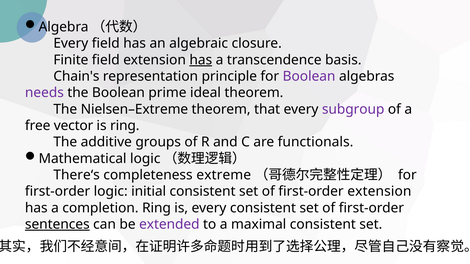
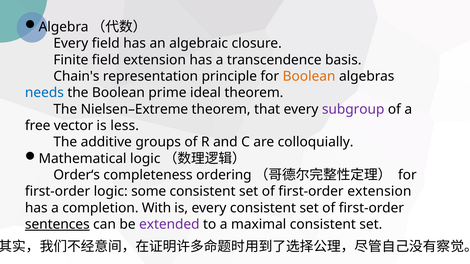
has at (201, 60) underline: present -> none
Boolean at (309, 76) colour: purple -> orange
needs colour: purple -> blue
is ring: ring -> less
functionals: functionals -> colloquially
There‘s: There‘s -> Order‘s
extreme: extreme -> ordering
initial: initial -> some
completion Ring: Ring -> With
